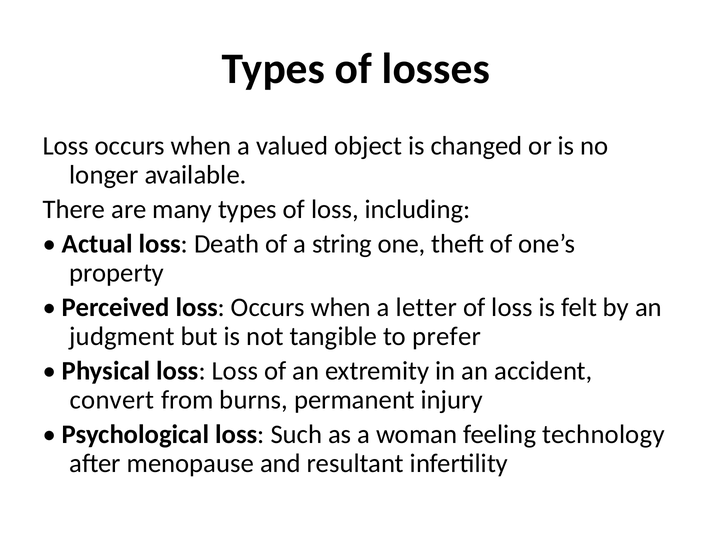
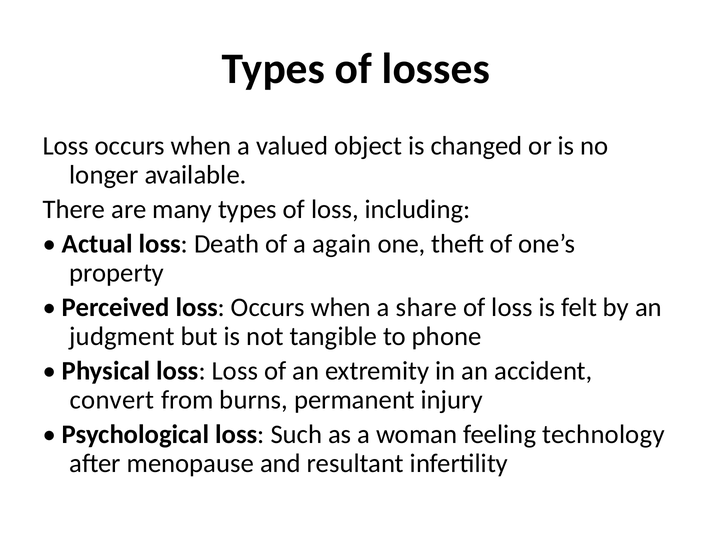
string: string -> again
letter: letter -> share
prefer: prefer -> phone
